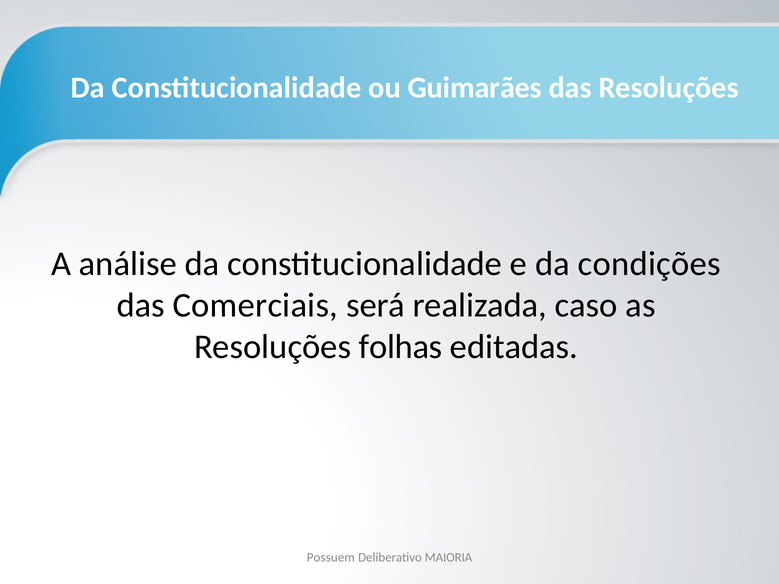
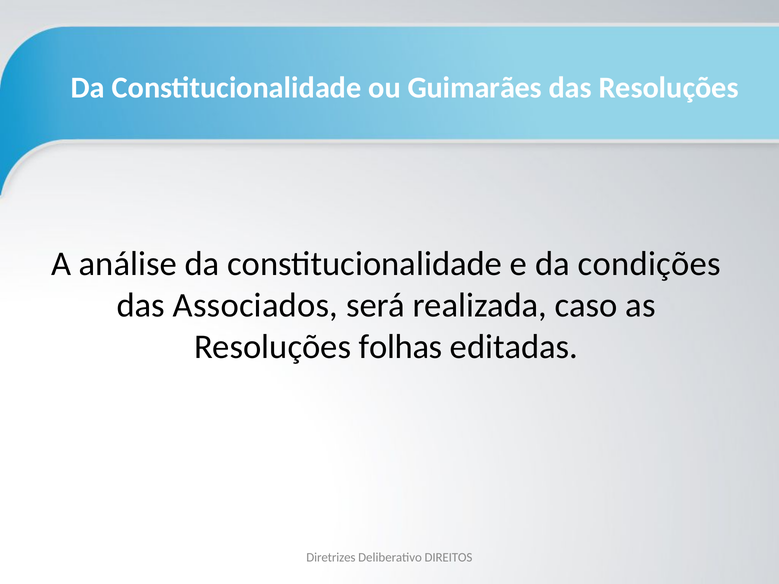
Comerciais: Comerciais -> Associados
Possuem: Possuem -> Diretrizes
MAIORIA: MAIORIA -> DIREITOS
